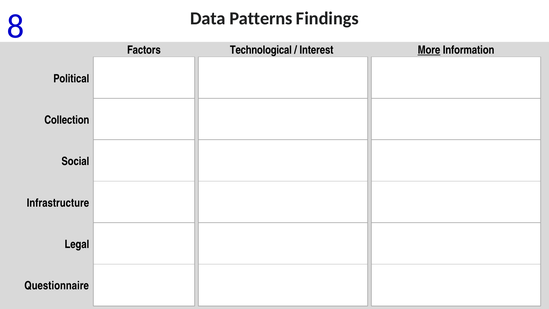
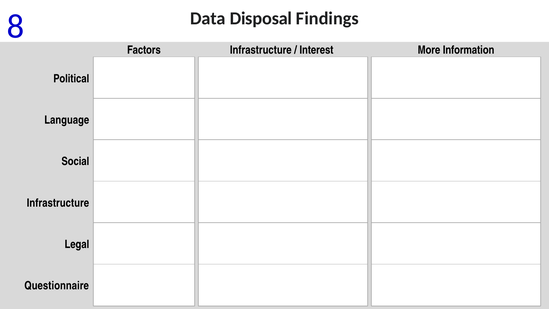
Patterns: Patterns -> Disposal
Factors Technological: Technological -> Infrastructure
More underline: present -> none
Collection: Collection -> Language
